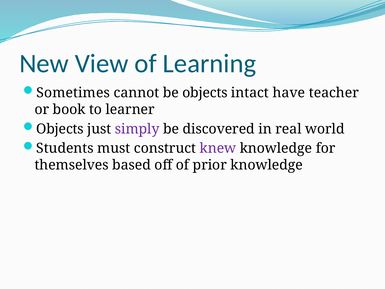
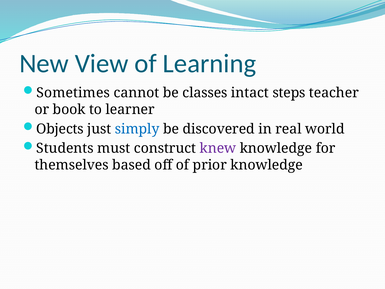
be objects: objects -> classes
have: have -> steps
simply colour: purple -> blue
